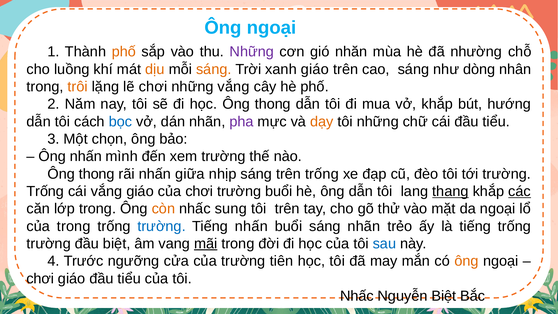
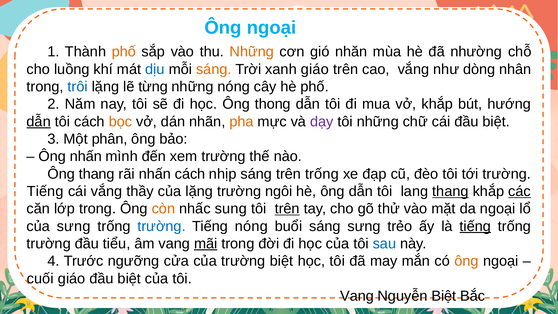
Những at (252, 52) colour: purple -> orange
dịu colour: orange -> blue
cao sáng: sáng -> vắng
trôi colour: orange -> blue
lẽ chơi: chơi -> từng
những vắng: vắng -> nóng
dẫn at (39, 122) underline: none -> present
bọc colour: blue -> orange
pha colour: purple -> orange
dạy colour: orange -> purple
cái đầu tiểu: tiểu -> biệt
chọn: chọn -> phân
thong at (97, 174): thong -> thang
nhấn giữa: giữa -> cách
Trống at (45, 191): Trống -> Tiếng
vắng giáo: giáo -> thầy
của chơi: chơi -> lặng
trường buổi: buổi -> ngôi
trên at (287, 209) underline: none -> present
của trong: trong -> sưng
Tiếng nhấn: nhấn -> nóng
sáng nhãn: nhãn -> sưng
tiếng at (475, 226) underline: none -> present
đầu biệt: biệt -> tiểu
trường tiên: tiên -> biệt
chơi at (40, 278): chơi -> cuối
giáo đầu tiểu: tiểu -> biệt
Nhấc at (357, 296): Nhấc -> Vang
